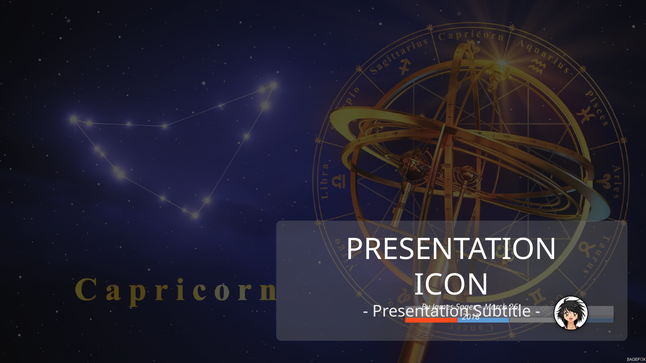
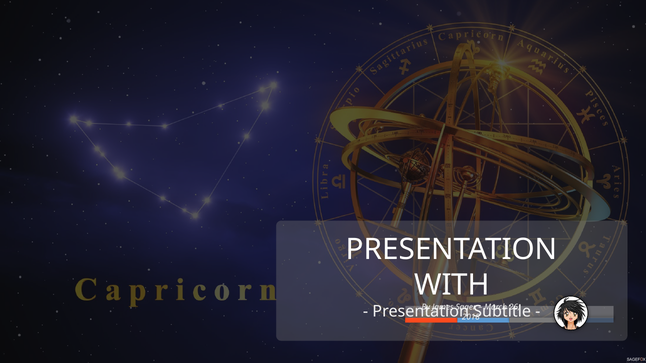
ICON: ICON -> WITH
